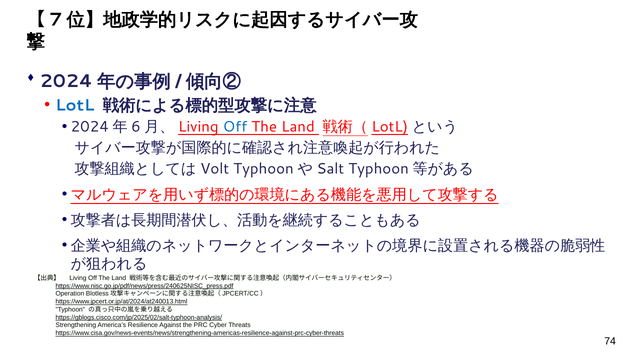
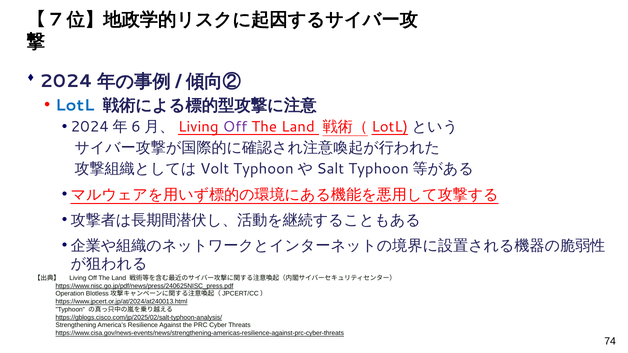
Off at (235, 127) colour: blue -> purple
